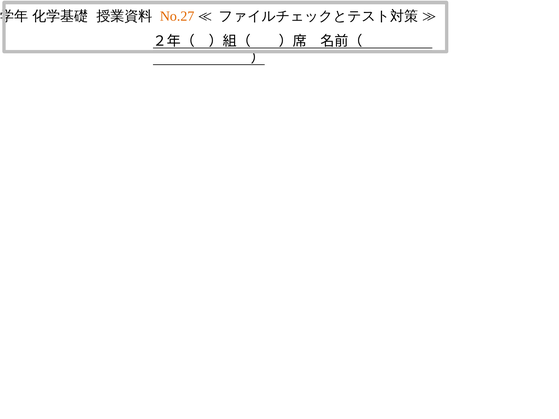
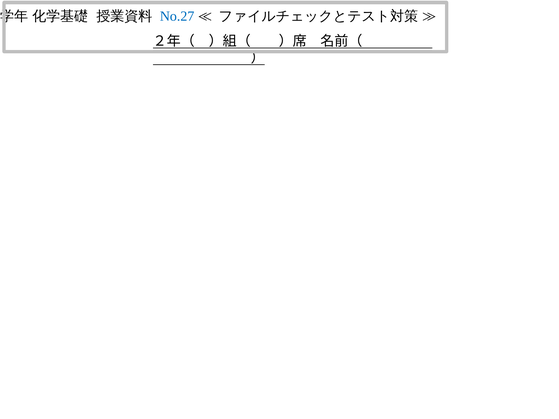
No.27 colour: orange -> blue
